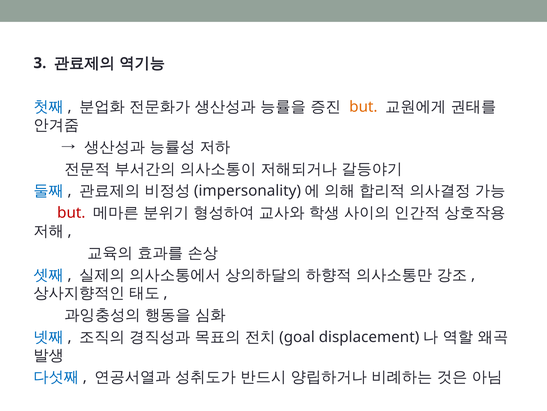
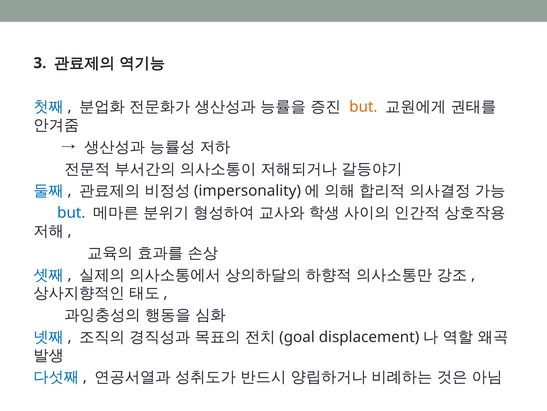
but at (71, 212) colour: red -> blue
